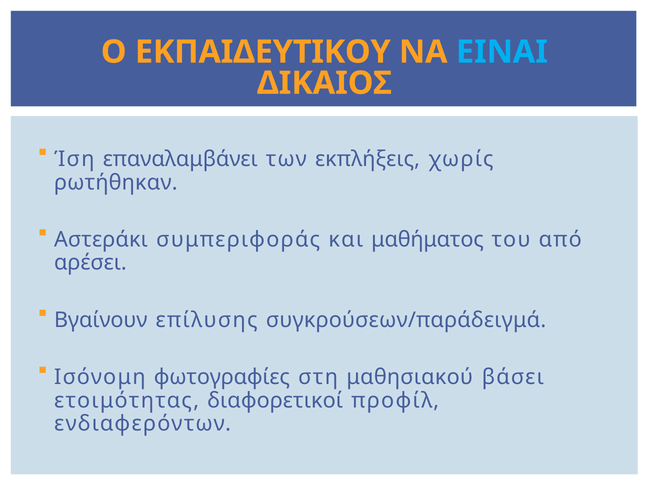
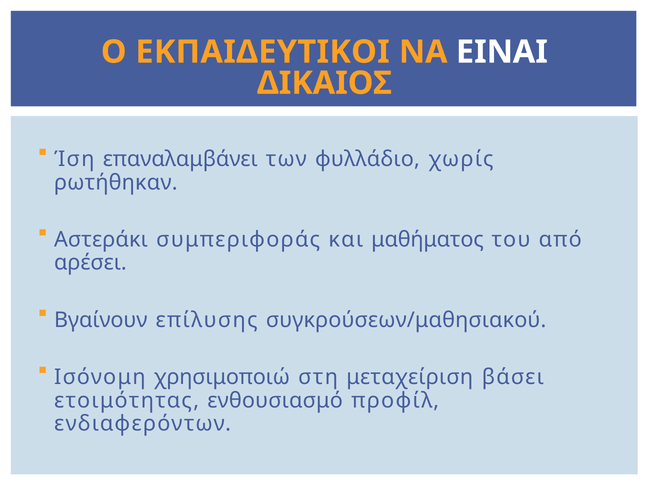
ΕΚΠΑΙΔΕΥΤΙΚΟΥ: ΕΚΠΑΙΔΕΥΤΙΚΟΥ -> ΕΚΠΑΙΔΕΥΤΙΚΟΙ
ΕΙΝΑΙ colour: light blue -> white
εκπλήξεις: εκπλήξεις -> φυλλάδιο
συγκρούσεων/παράδειγμά: συγκρούσεων/παράδειγμά -> συγκρούσεων/μαθησιακού
φωτογραφίες: φωτογραφίες -> χρησιμοποιώ
μαθησιακού: μαθησιακού -> μεταχείριση
διαφορετικοί: διαφορετικοί -> ενθουσιασμό
